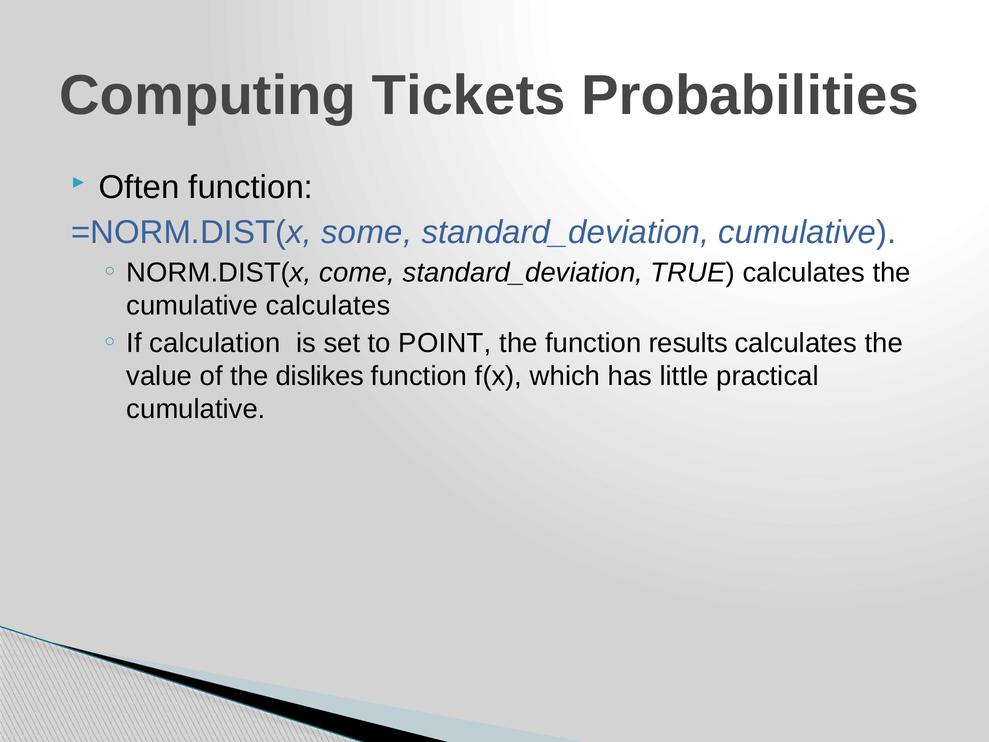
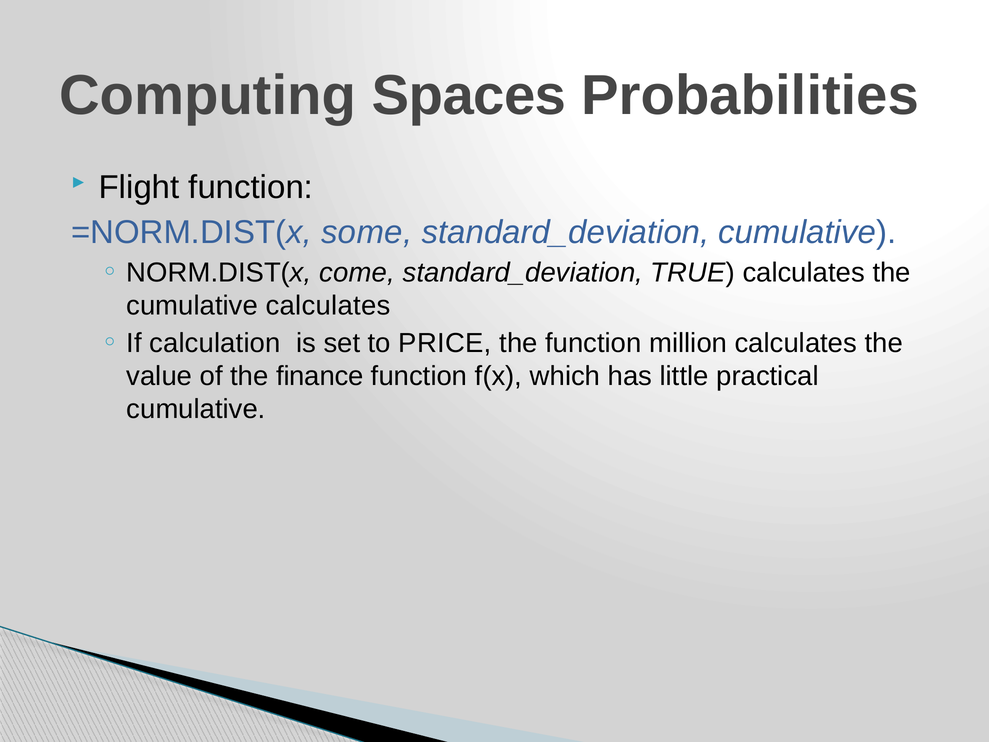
Tickets: Tickets -> Spaces
Often: Often -> Flight
POINT: POINT -> PRICE
results: results -> million
dislikes: dislikes -> finance
